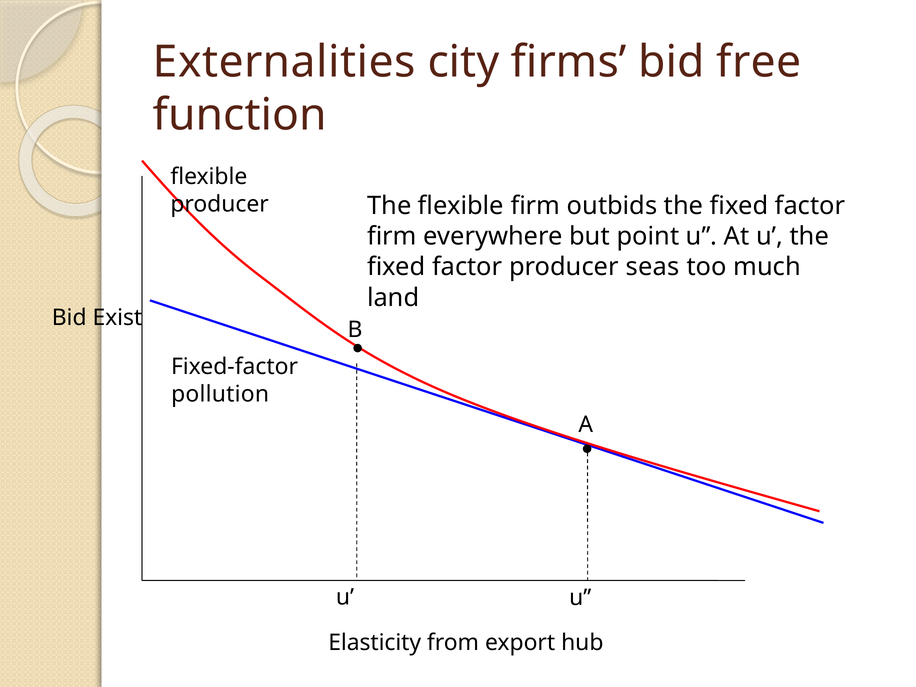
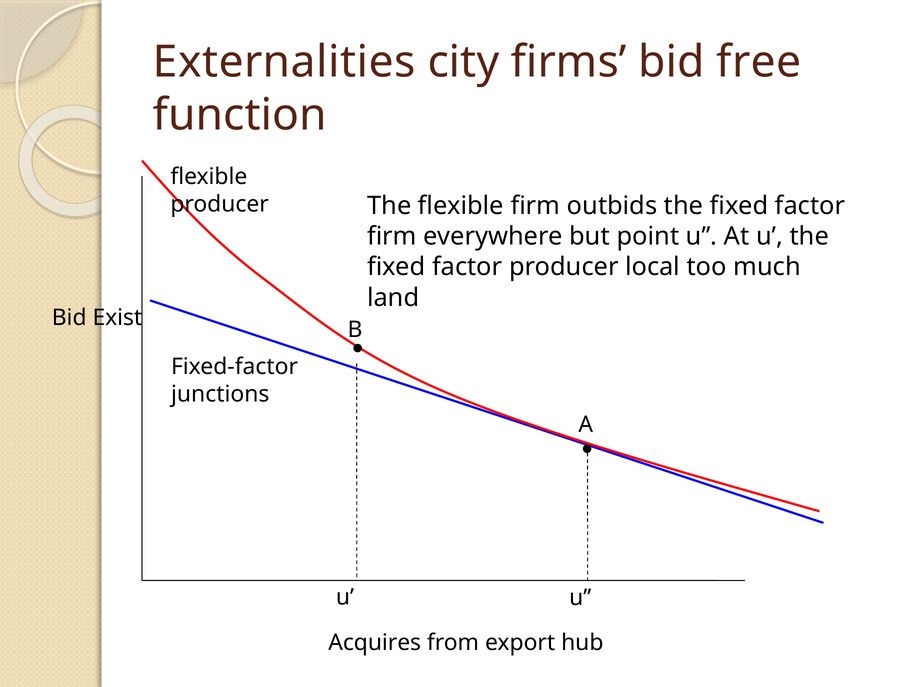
seas: seas -> local
pollution: pollution -> junctions
Elasticity: Elasticity -> Acquires
